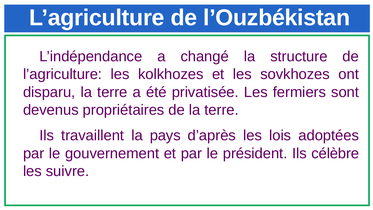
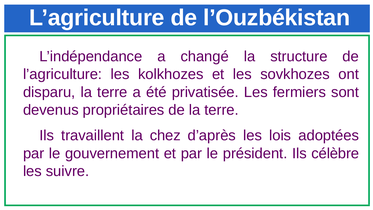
pays: pays -> chez
